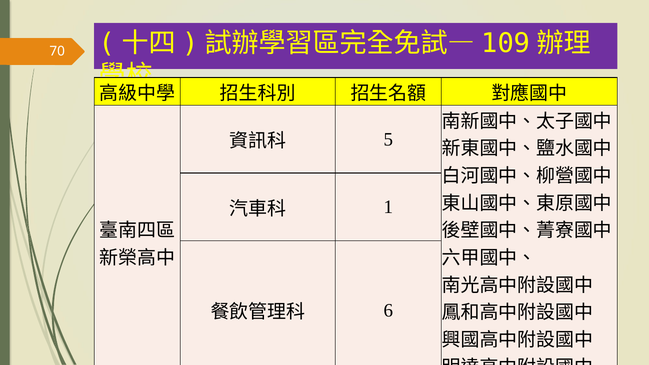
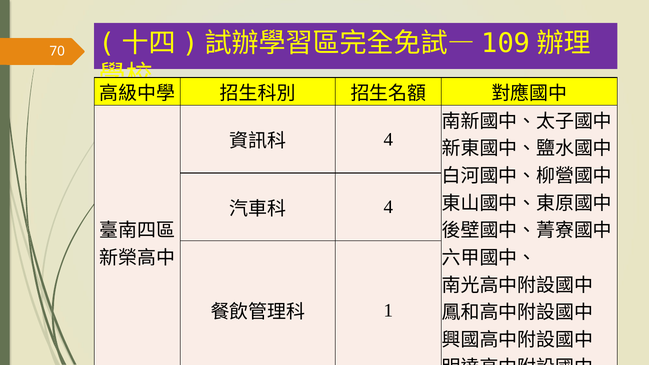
5 at (388, 139): 5 -> 4
1 at (388, 207): 1 -> 4
6: 6 -> 1
